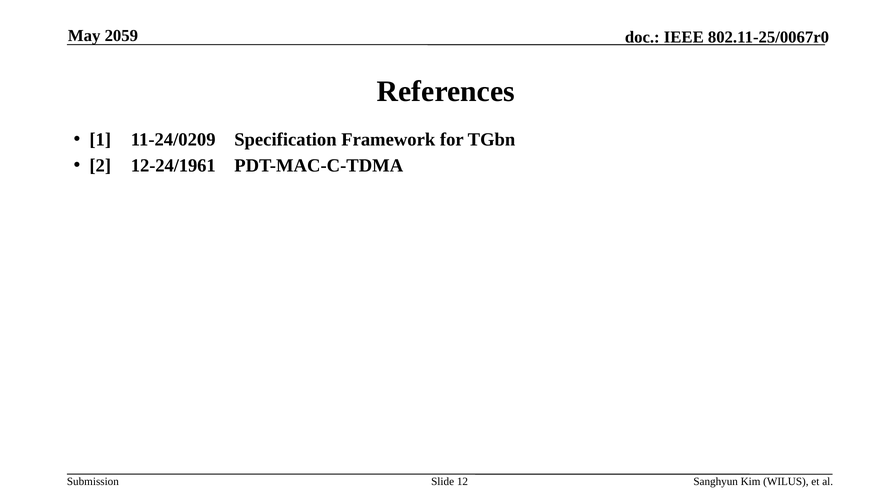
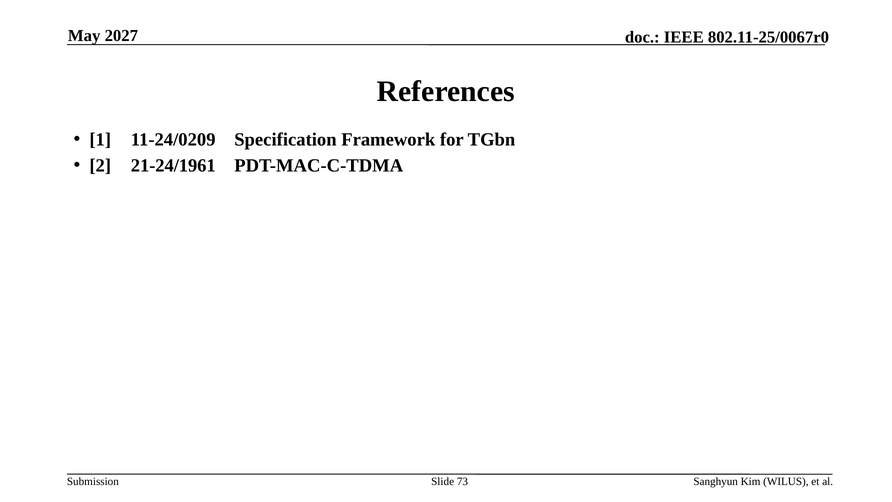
2059: 2059 -> 2027
12-24/1961: 12-24/1961 -> 21-24/1961
12: 12 -> 73
